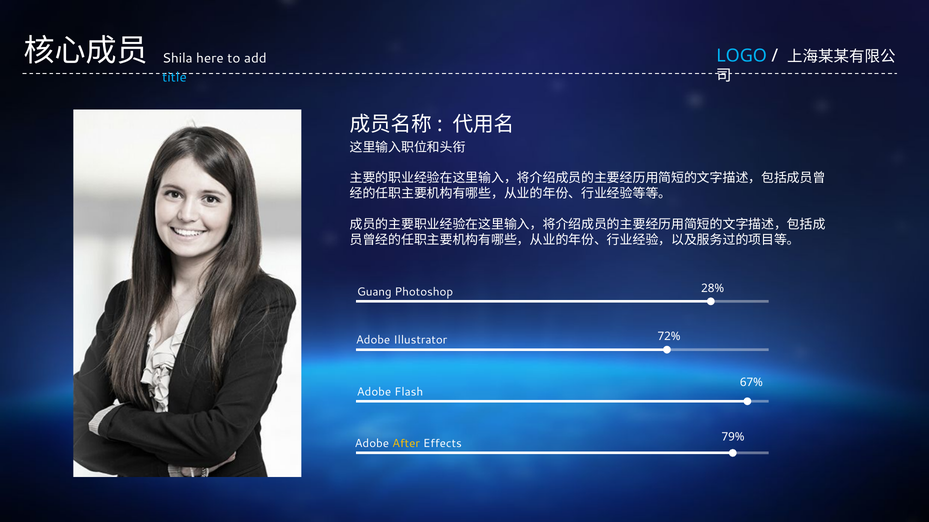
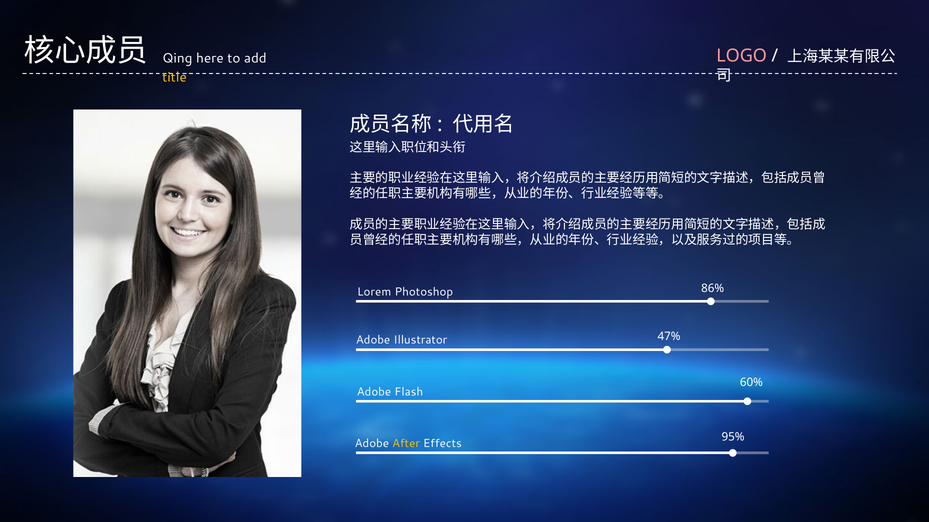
LOGO colour: light blue -> pink
Shila: Shila -> Qing
title colour: light blue -> yellow
Guang: Guang -> Lorem
28%: 28% -> 86%
72%: 72% -> 47%
67%: 67% -> 60%
79%: 79% -> 95%
